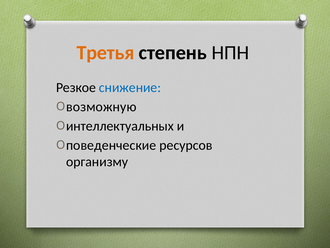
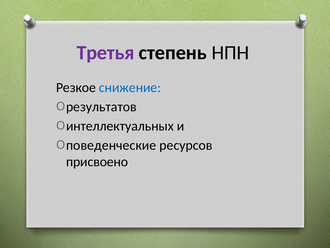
Третья colour: orange -> purple
возможную: возможную -> результатов
организму: организму -> присвоено
